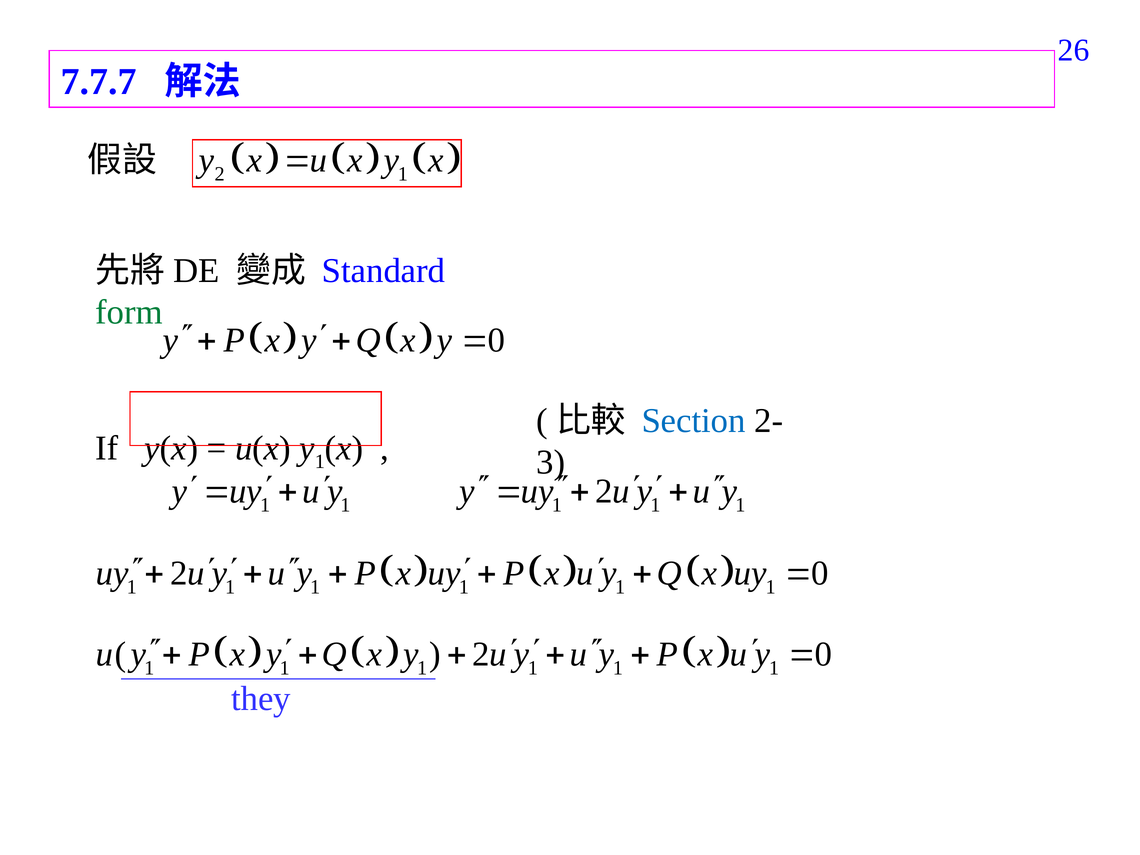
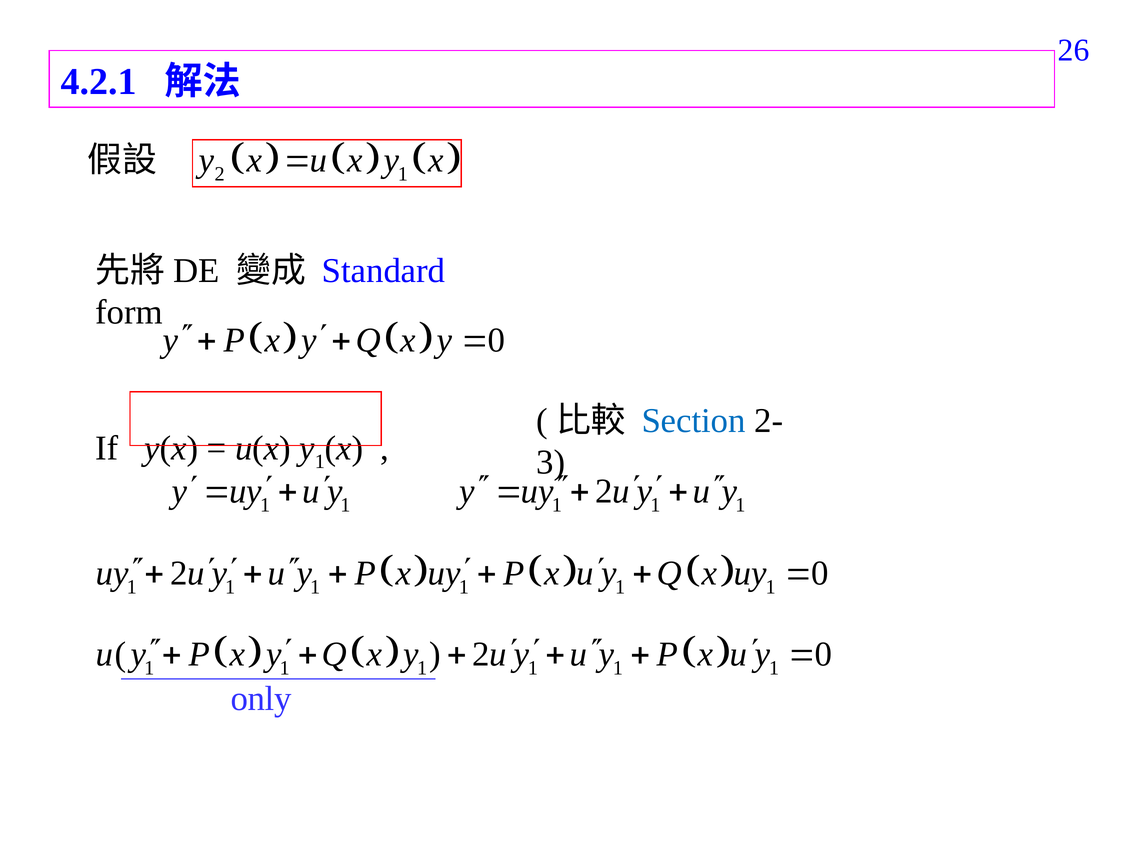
7.7.7: 7.7.7 -> 4.2.1
form colour: green -> black
they: they -> only
